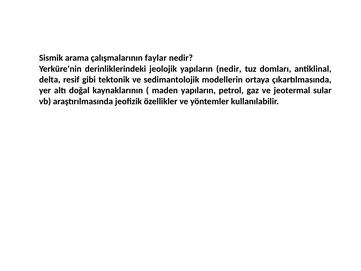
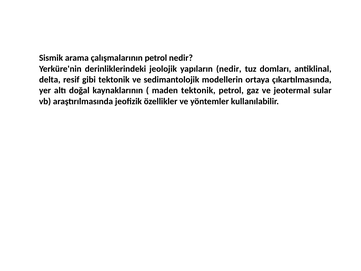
çalışmalarının faylar: faylar -> petrol
maden yapıların: yapıların -> tektonik
